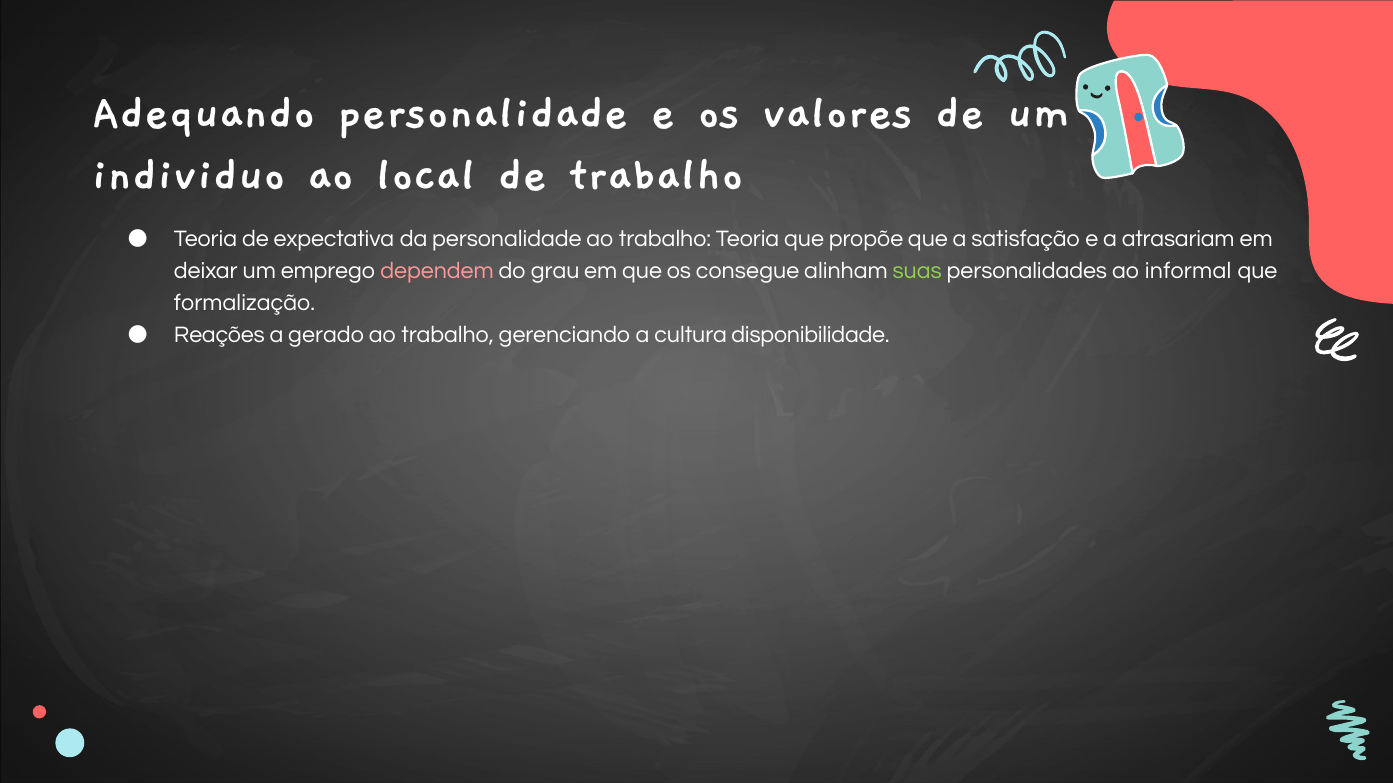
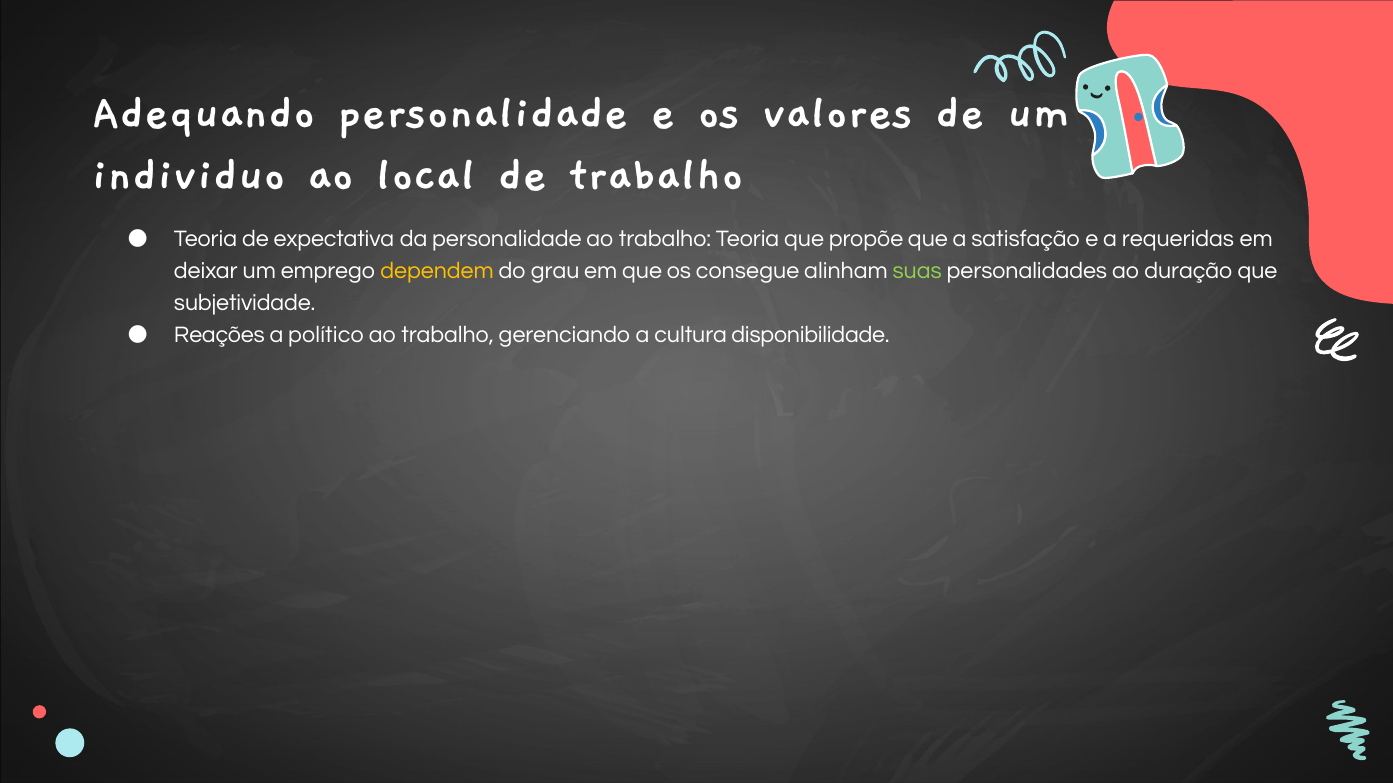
atrasariam: atrasariam -> requeridas
dependem colour: pink -> yellow
informal: informal -> duração
formalização: formalização -> subjetividade
gerado: gerado -> político
